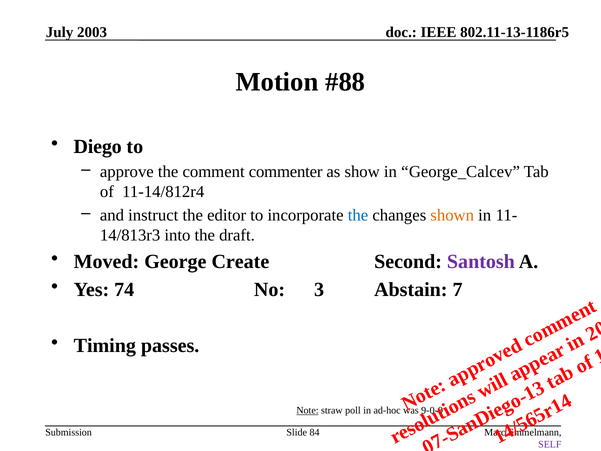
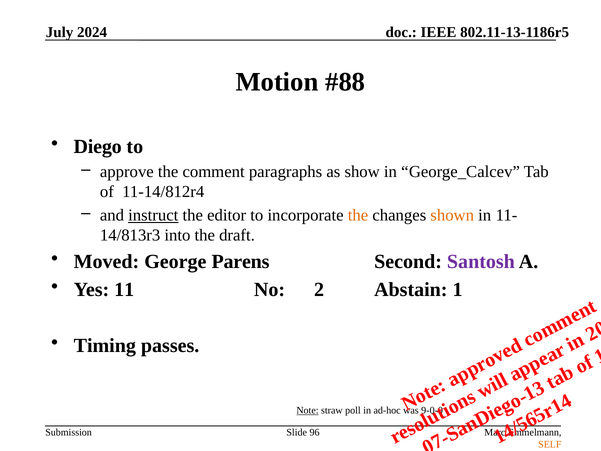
2003: 2003 -> 2024
commenter: commenter -> paragraphs
instruct underline: none -> present
the at (358, 215) colour: blue -> orange
Create: Create -> Parens
74: 74 -> 11
No 3: 3 -> 2
Abstain 7: 7 -> 1
84: 84 -> 96
SELF colour: purple -> orange
